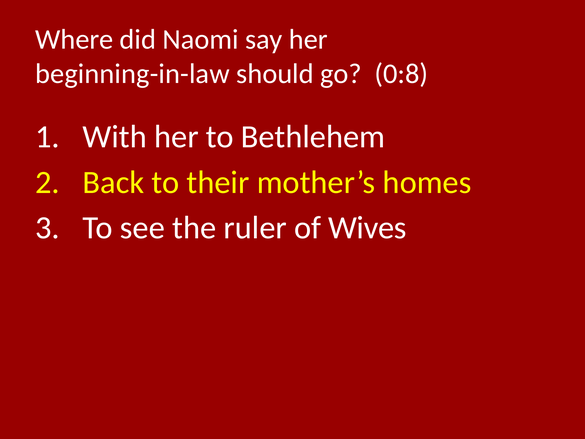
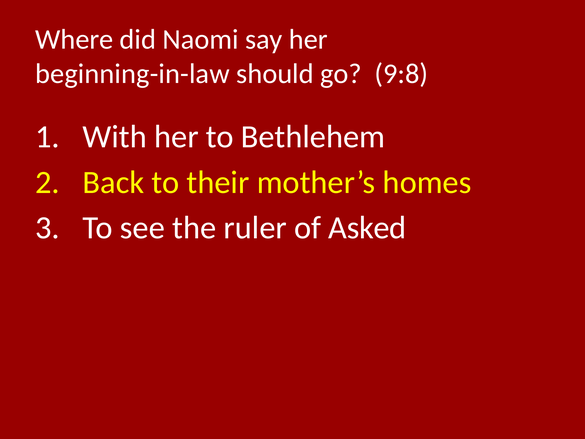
0:8: 0:8 -> 9:8
Wives: Wives -> Asked
